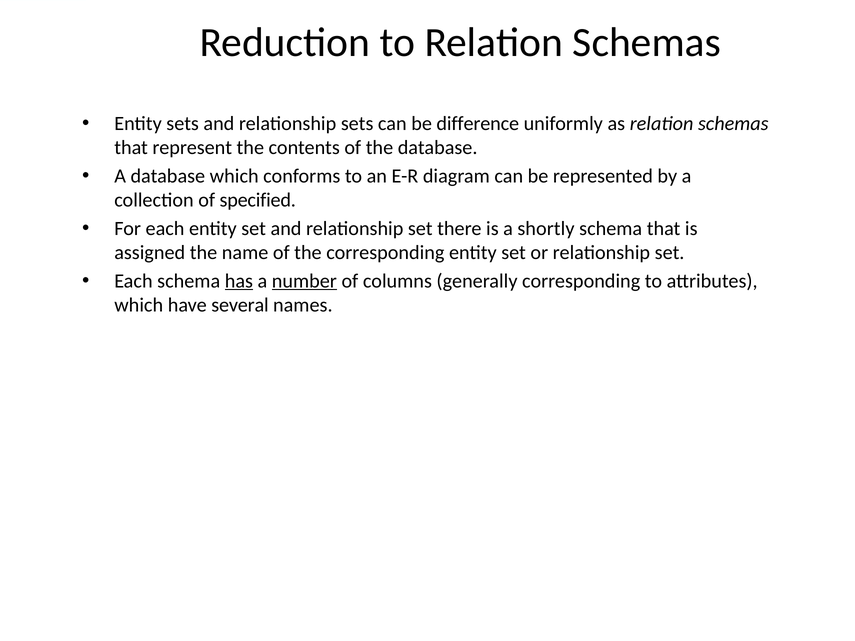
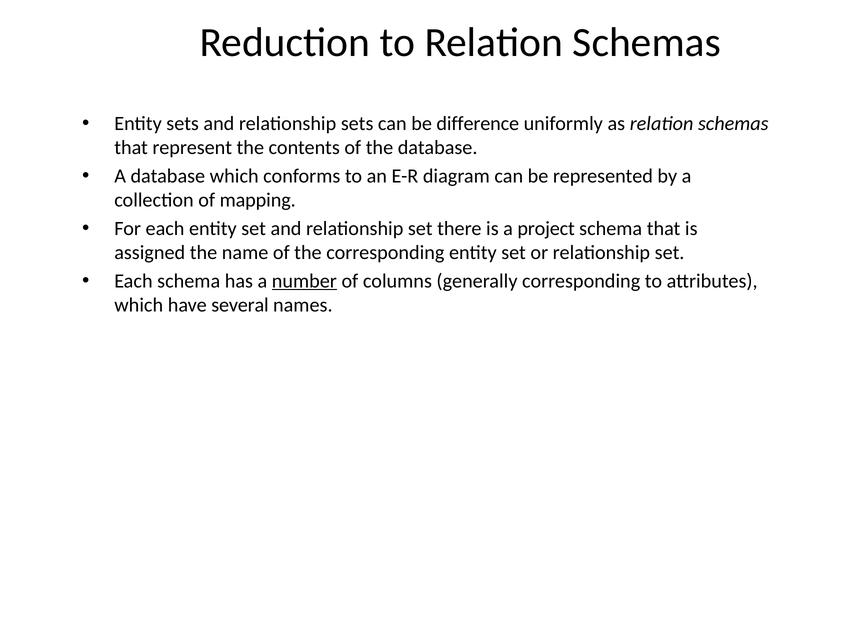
specified: specified -> mapping
shortly: shortly -> project
has underline: present -> none
